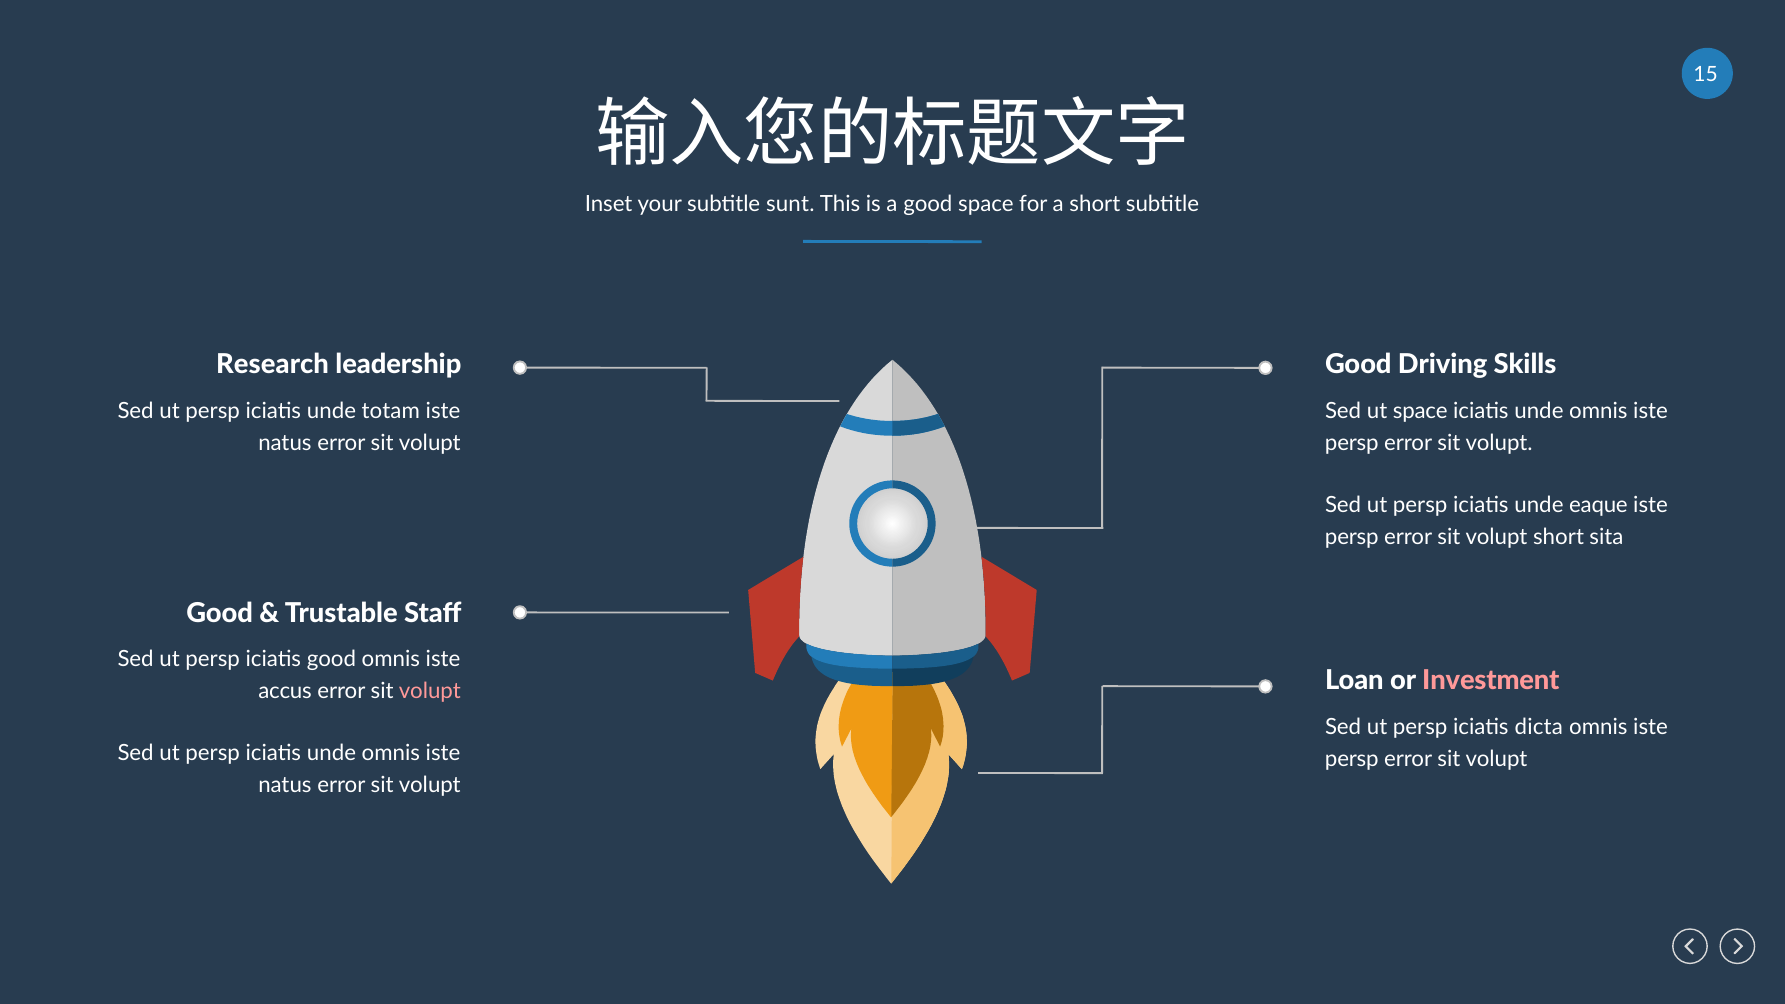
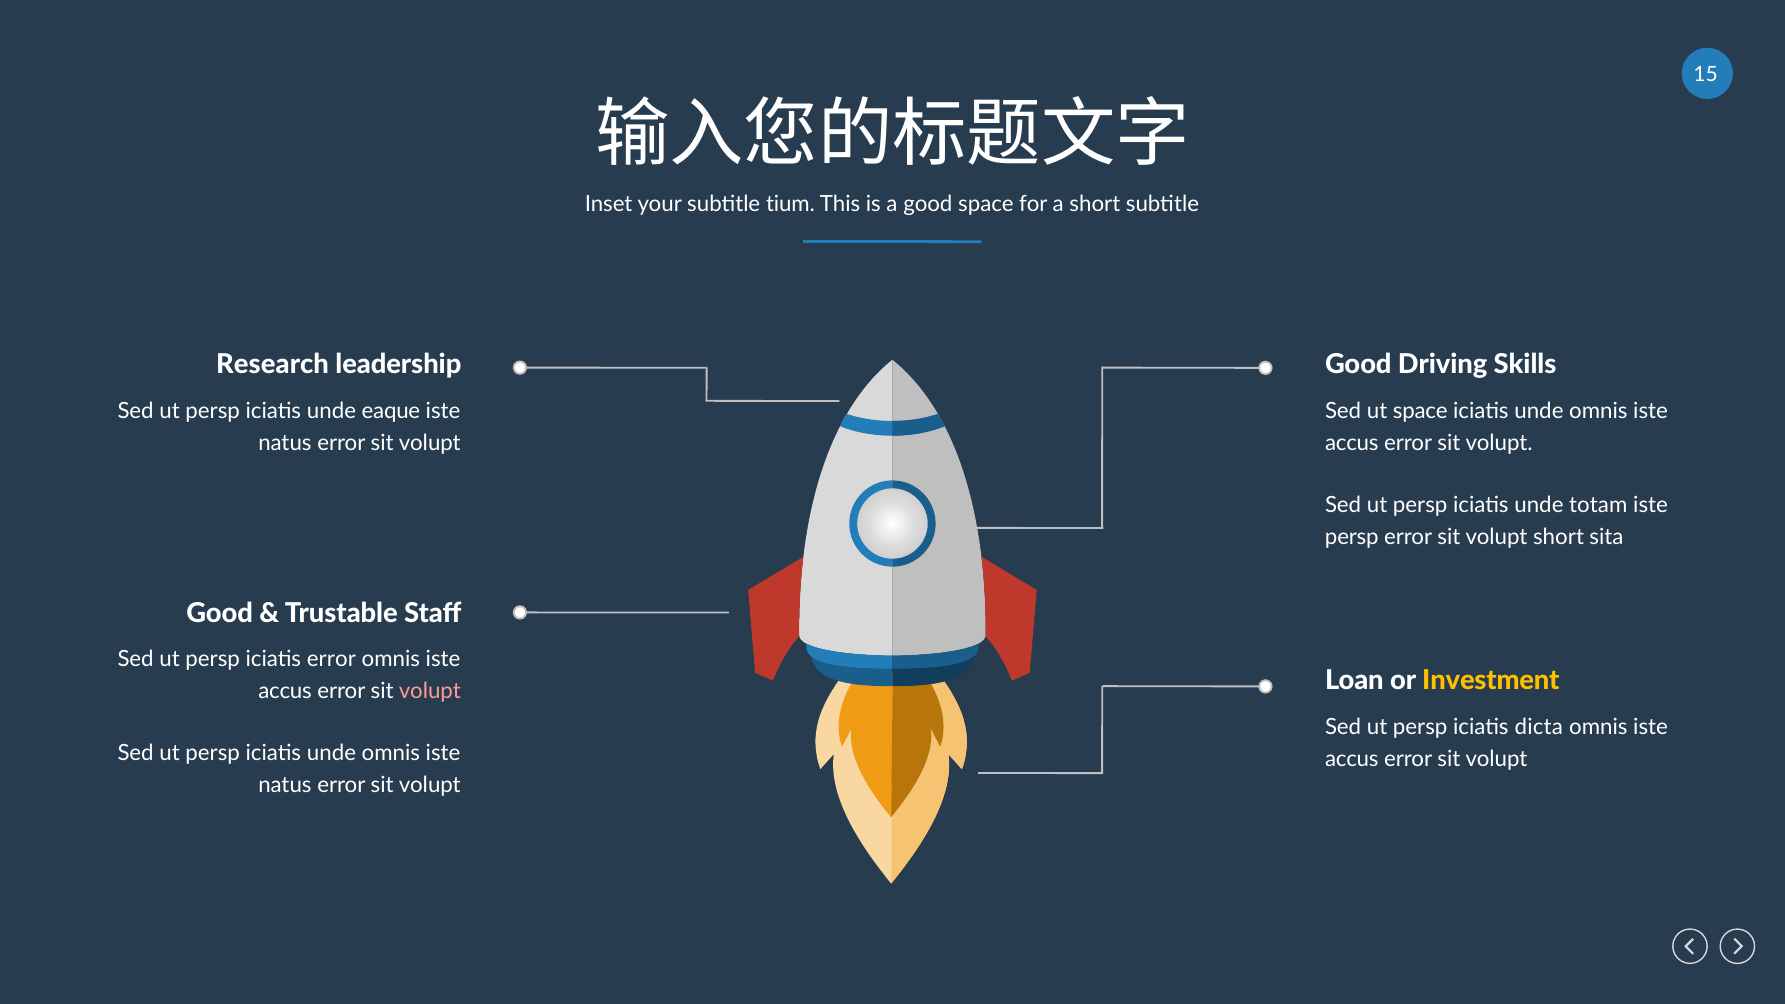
sunt: sunt -> tium
totam: totam -> eaque
persp at (1352, 443): persp -> accus
eaque: eaque -> totam
iciatis good: good -> error
Investment colour: pink -> yellow
persp at (1352, 759): persp -> accus
